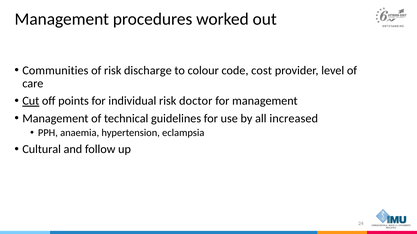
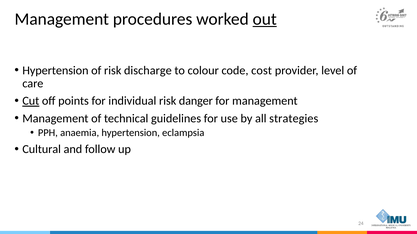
out underline: none -> present
Communities at (55, 71): Communities -> Hypertension
doctor: doctor -> danger
increased: increased -> strategies
